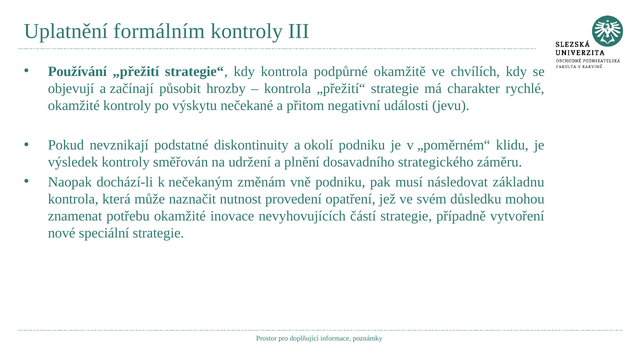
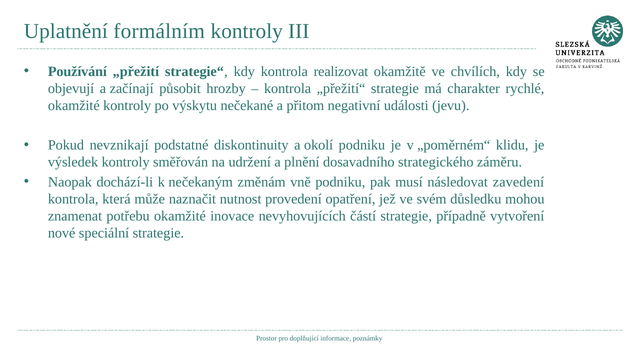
podpůrné: podpůrné -> realizovat
základnu: základnu -> zavedení
